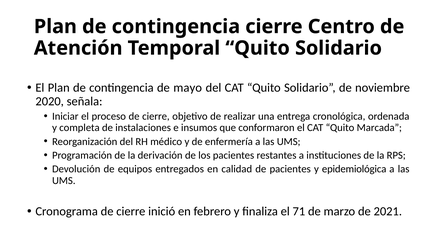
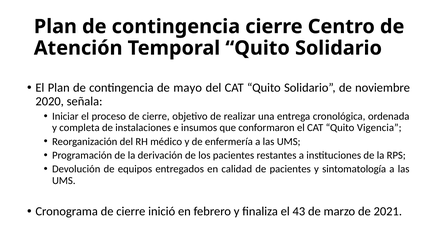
Marcada: Marcada -> Vigencia
epidemiológica: epidemiológica -> sintomatología
71: 71 -> 43
